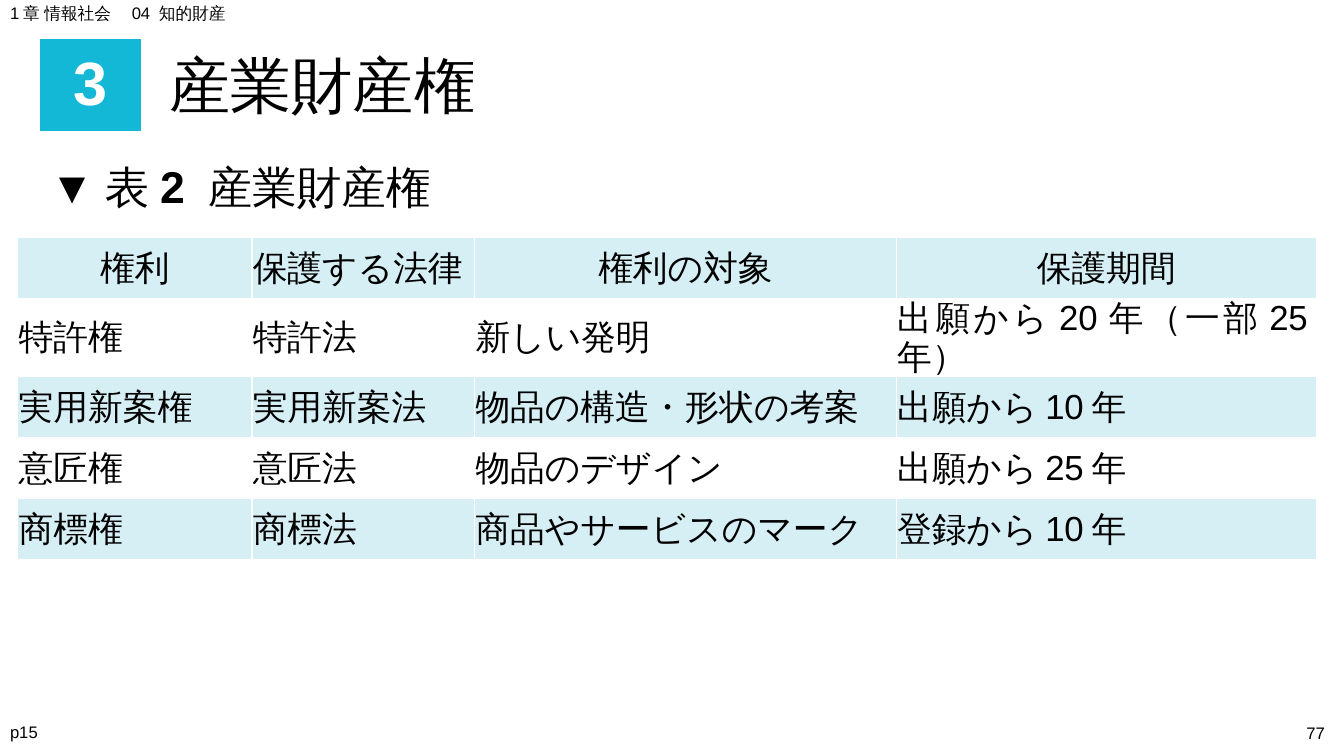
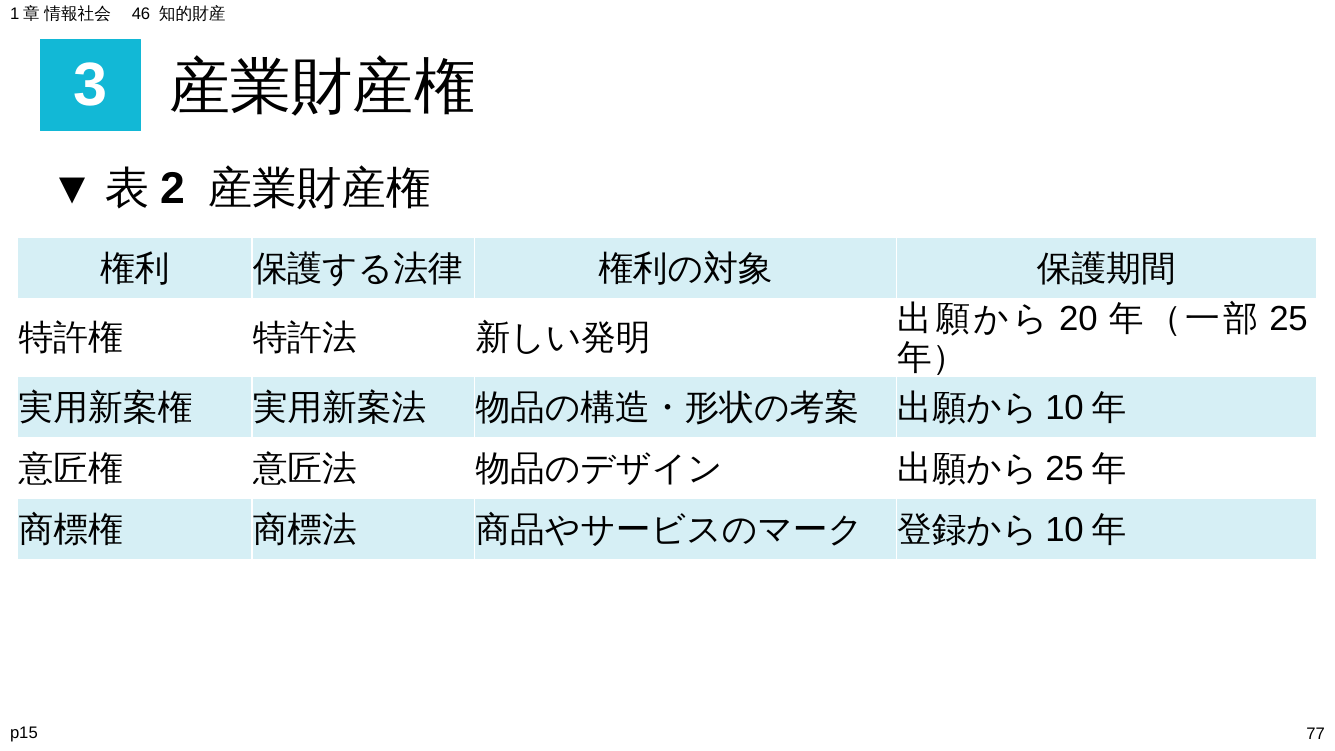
04: 04 -> 46
